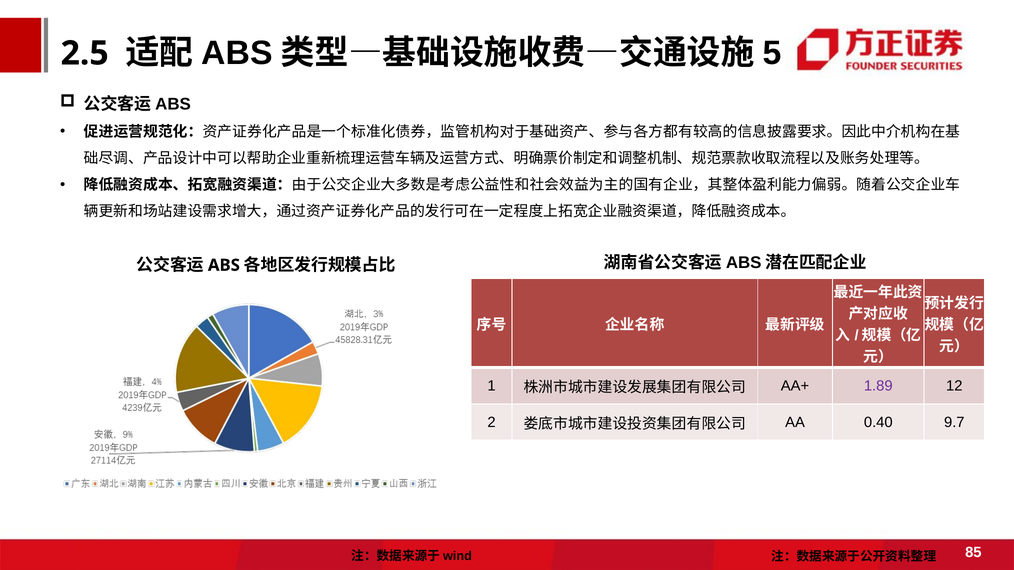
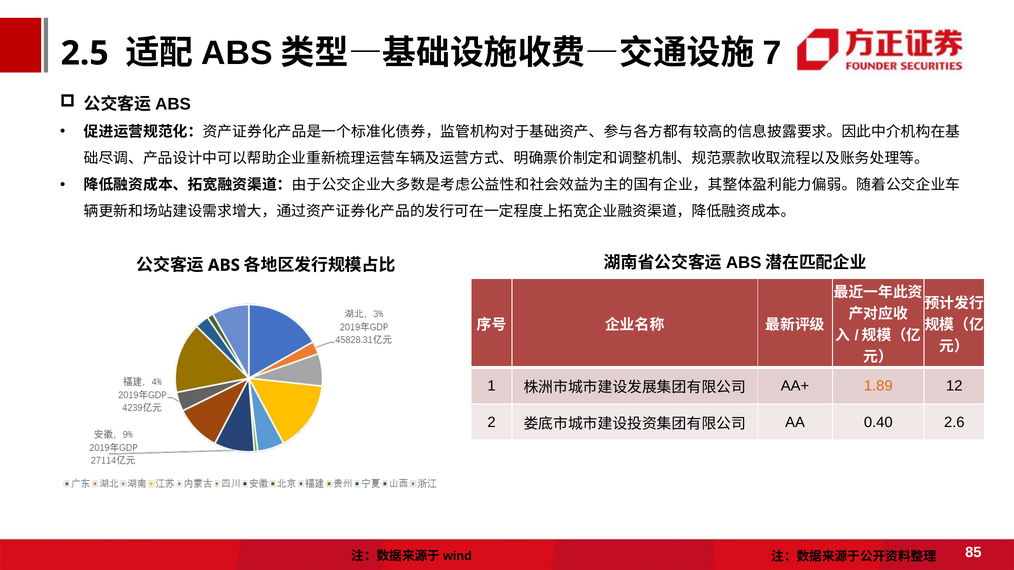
5: 5 -> 7
1.89 colour: purple -> orange
9.7: 9.7 -> 2.6
